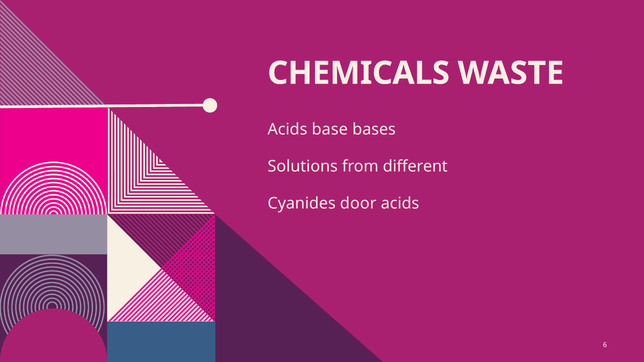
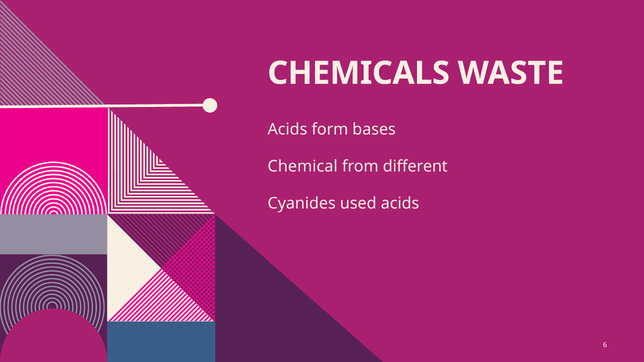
base: base -> form
Solutions: Solutions -> Chemical
door: door -> used
